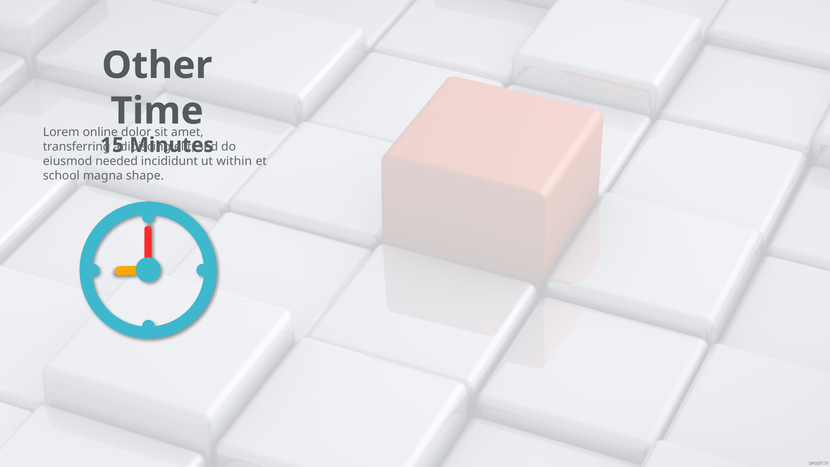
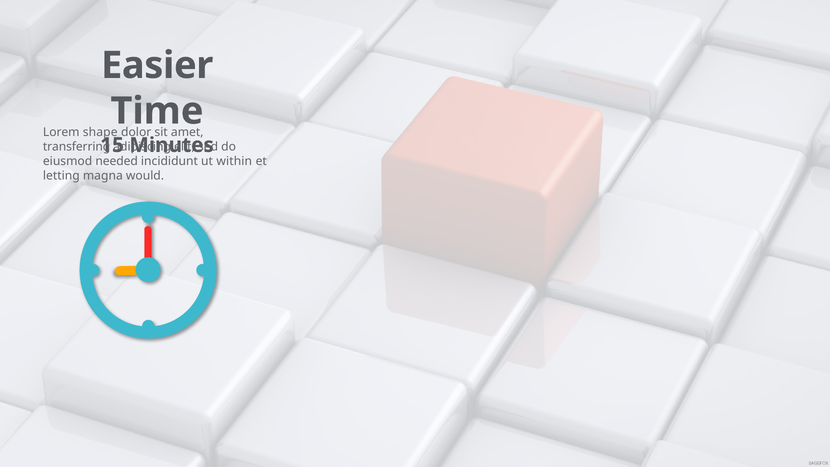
Other: Other -> Easier
online: online -> shape
school: school -> letting
shape: shape -> would
